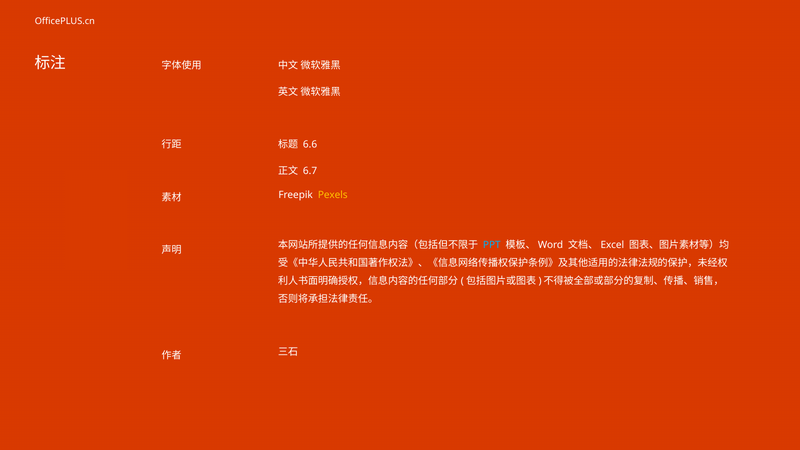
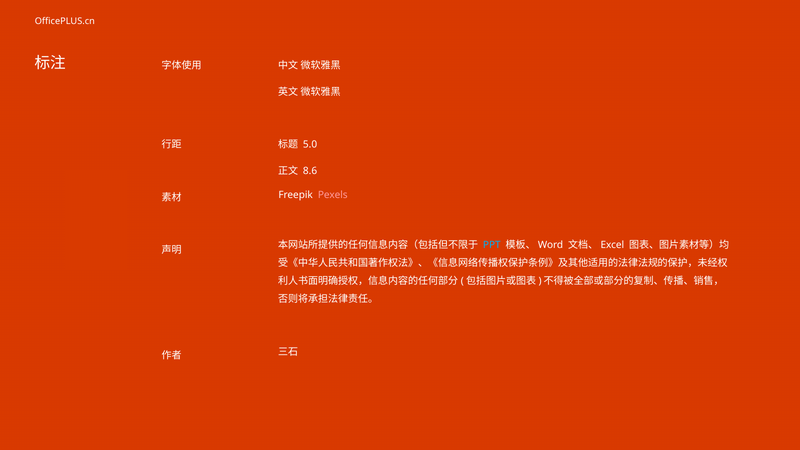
6.6: 6.6 -> 5.0
6.7: 6.7 -> 8.6
Pexels colour: yellow -> pink
